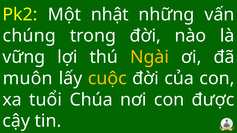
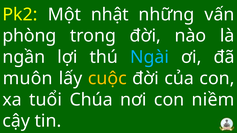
chúng: chúng -> phòng
vững: vững -> ngần
Ngài colour: yellow -> light blue
được: được -> niềm
